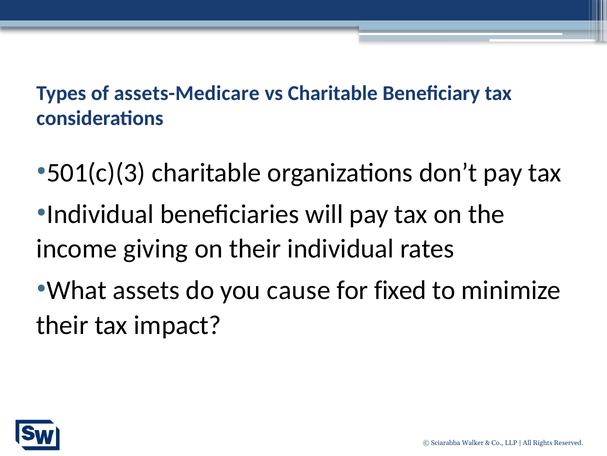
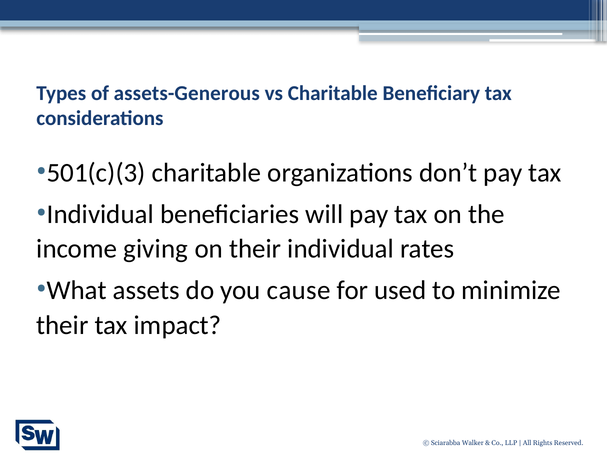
assets-Medicare: assets-Medicare -> assets-Generous
fixed: fixed -> used
